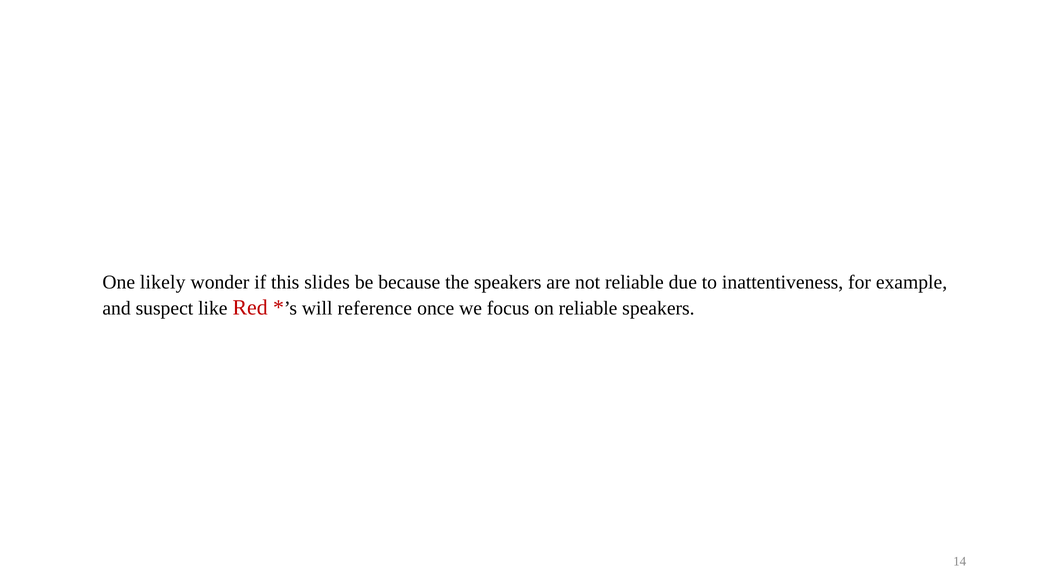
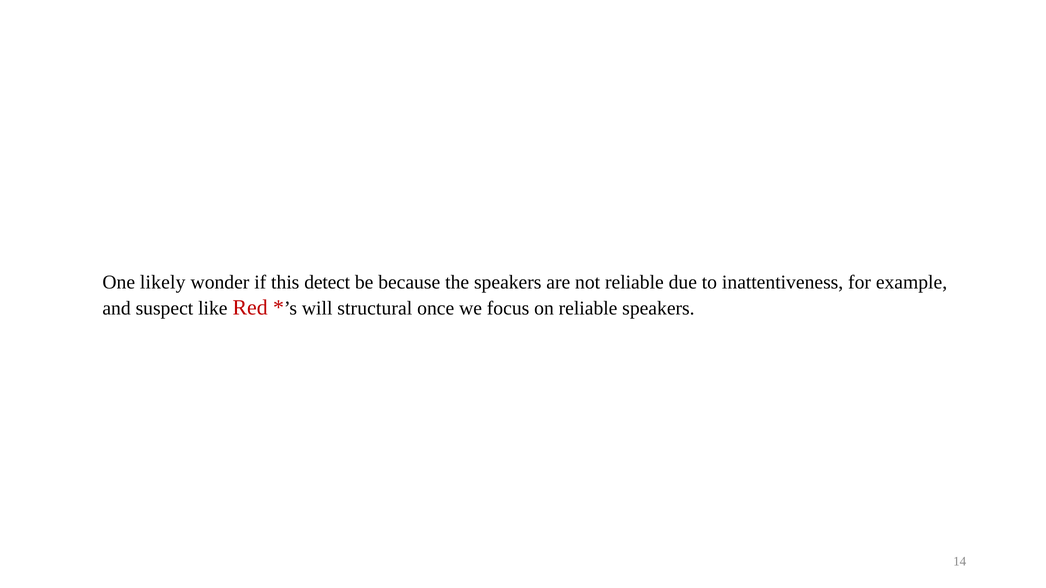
slides: slides -> detect
reference: reference -> structural
